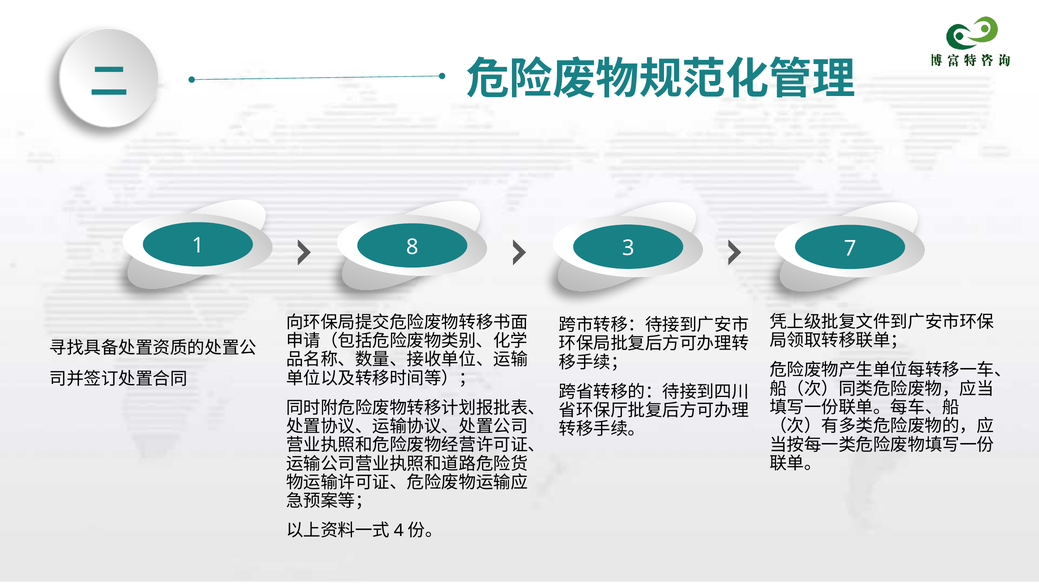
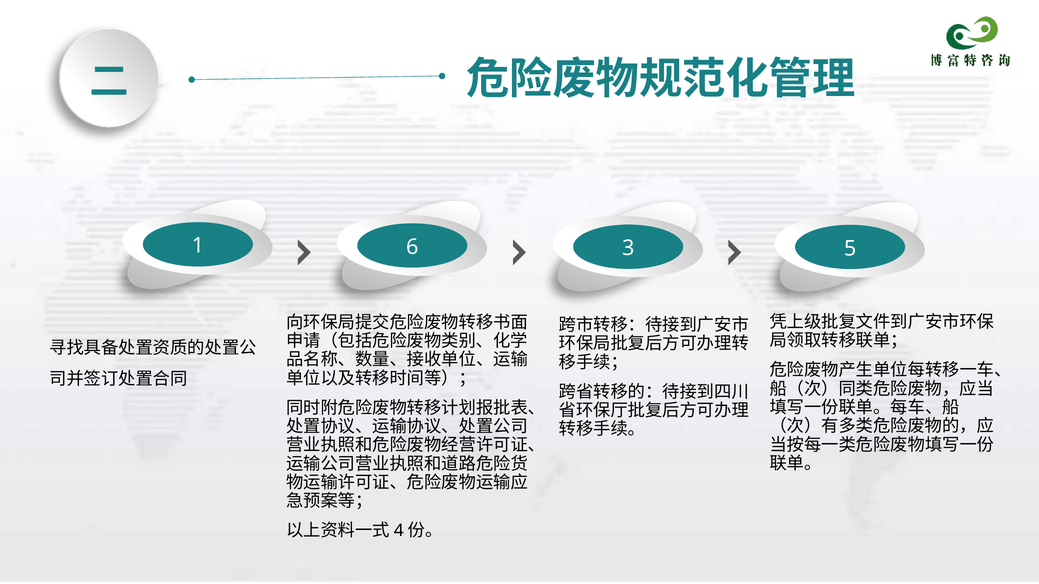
8: 8 -> 6
7: 7 -> 5
